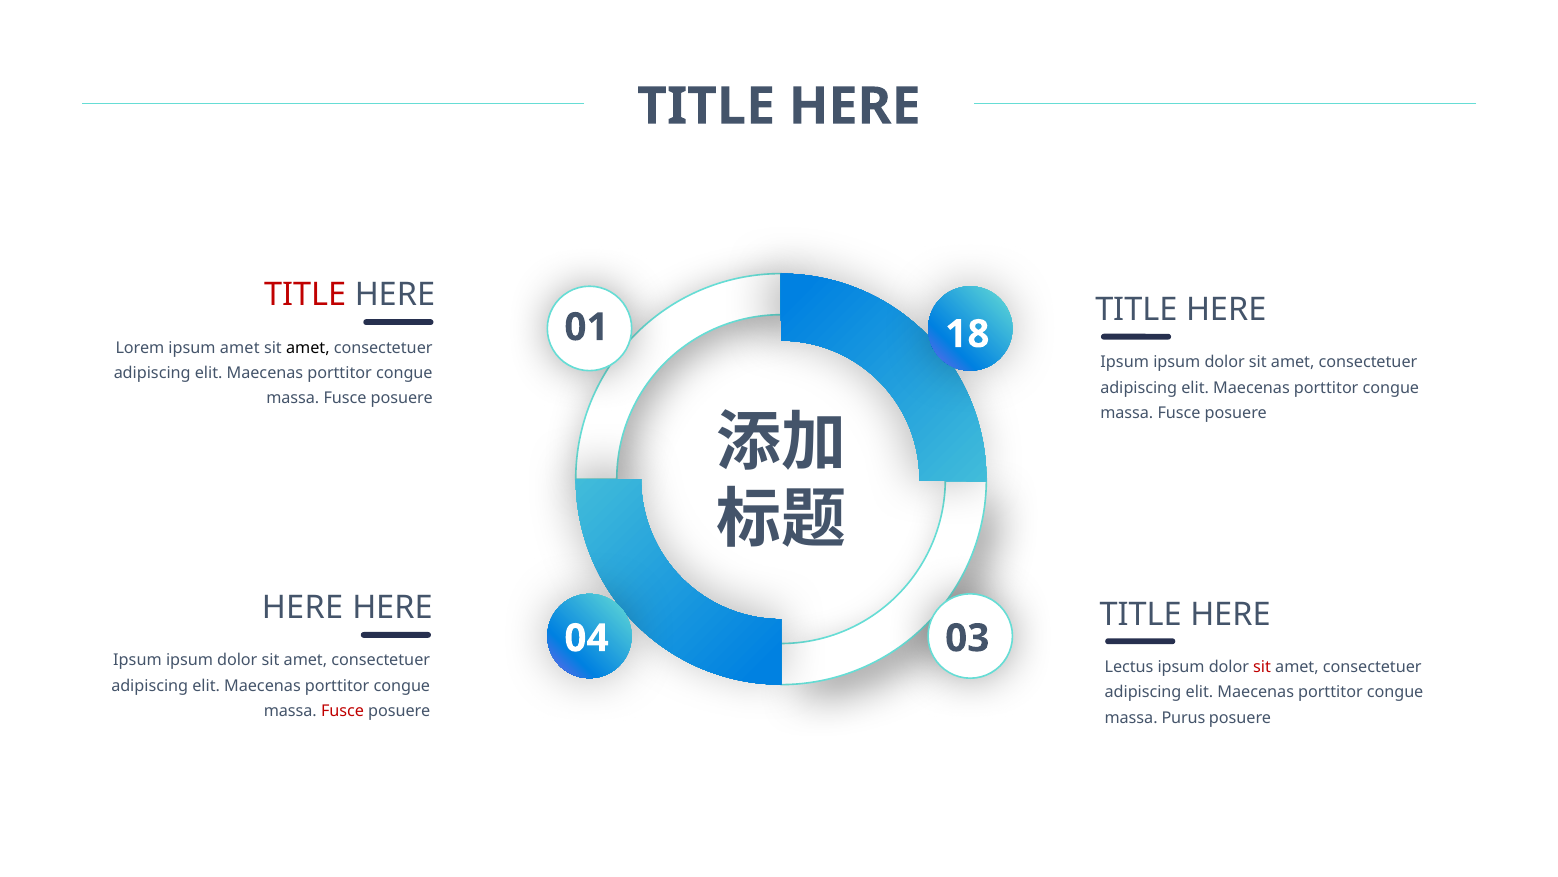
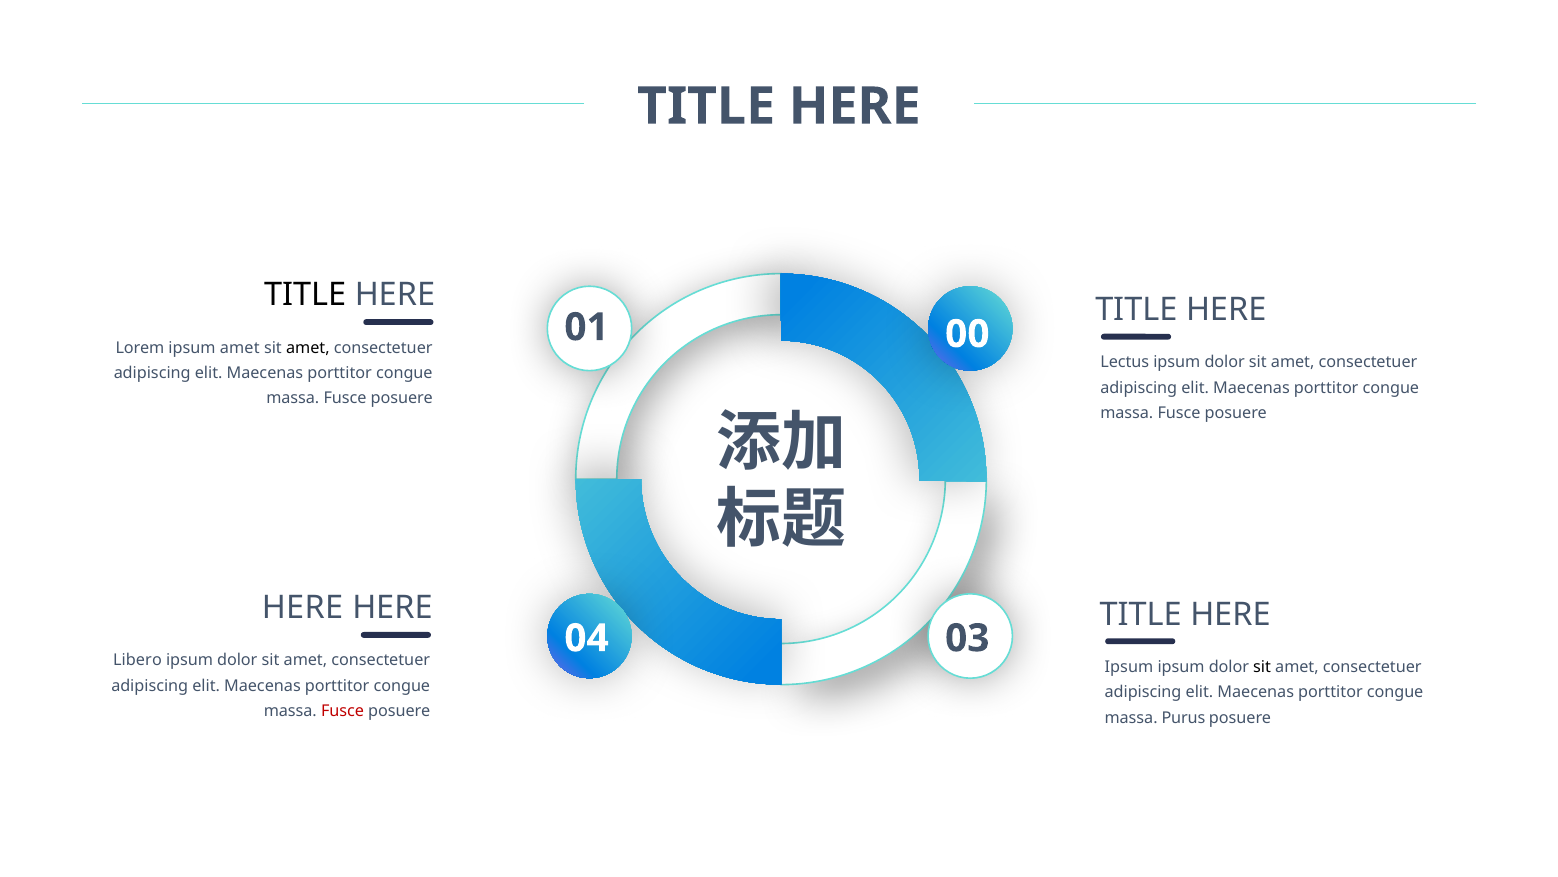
TITLE at (305, 295) colour: red -> black
18: 18 -> 00
Ipsum at (1125, 362): Ipsum -> Lectus
Ipsum at (137, 660): Ipsum -> Libero
Lectus at (1129, 666): Lectus -> Ipsum
sit at (1262, 666) colour: red -> black
